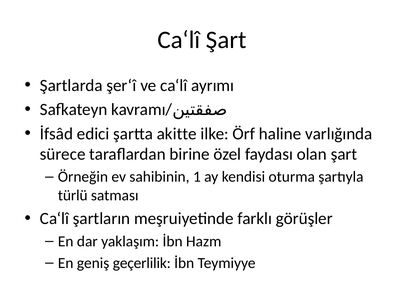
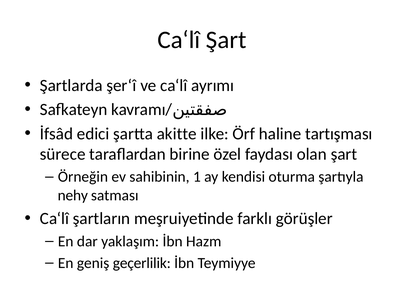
varlığında: varlığında -> tartışması
türlü: türlü -> nehy
